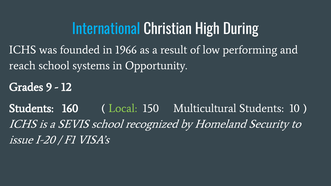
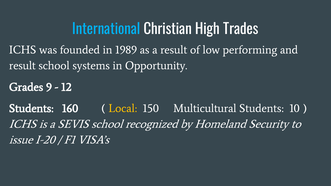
During: During -> Trades
1966: 1966 -> 1989
reach at (22, 66): reach -> result
Local colour: light green -> yellow
